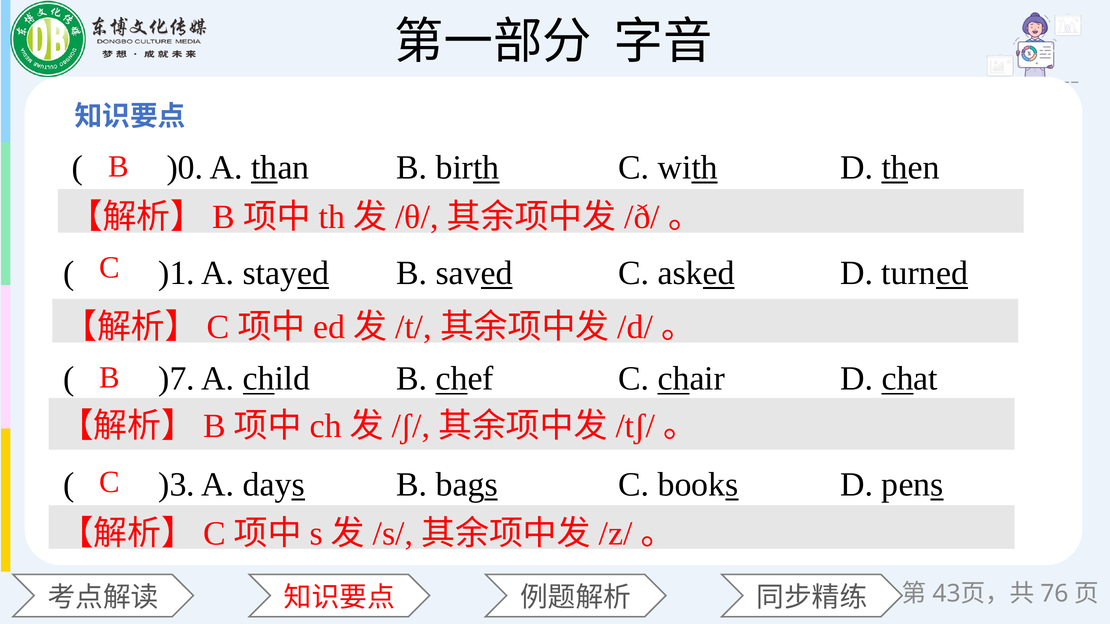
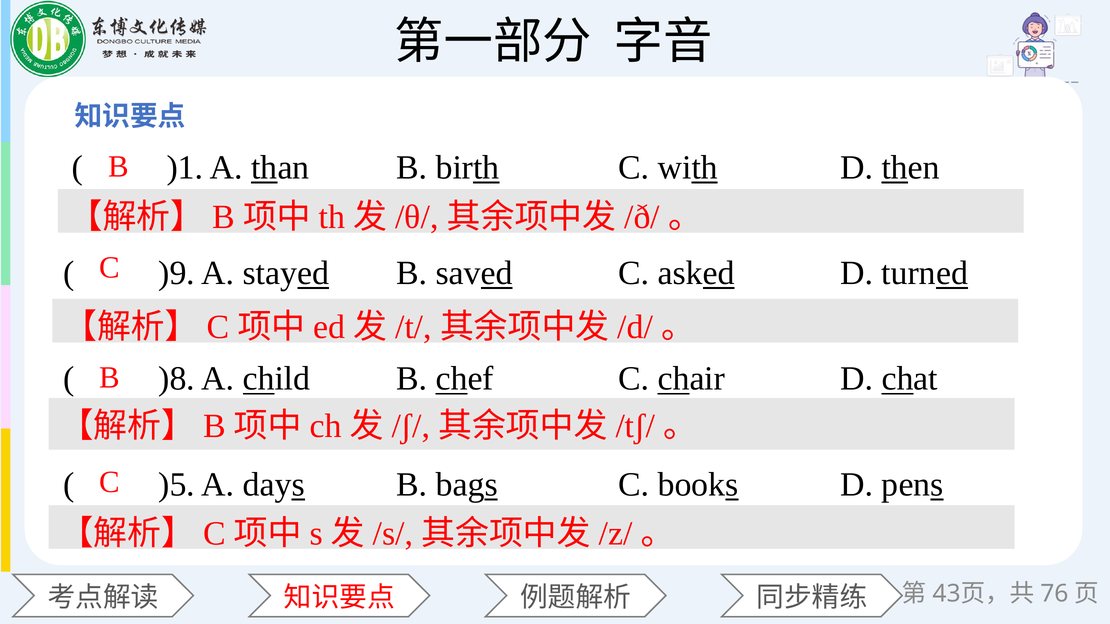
)0: )0 -> )1
)1: )1 -> )9
)7: )7 -> )8
)3: )3 -> )5
